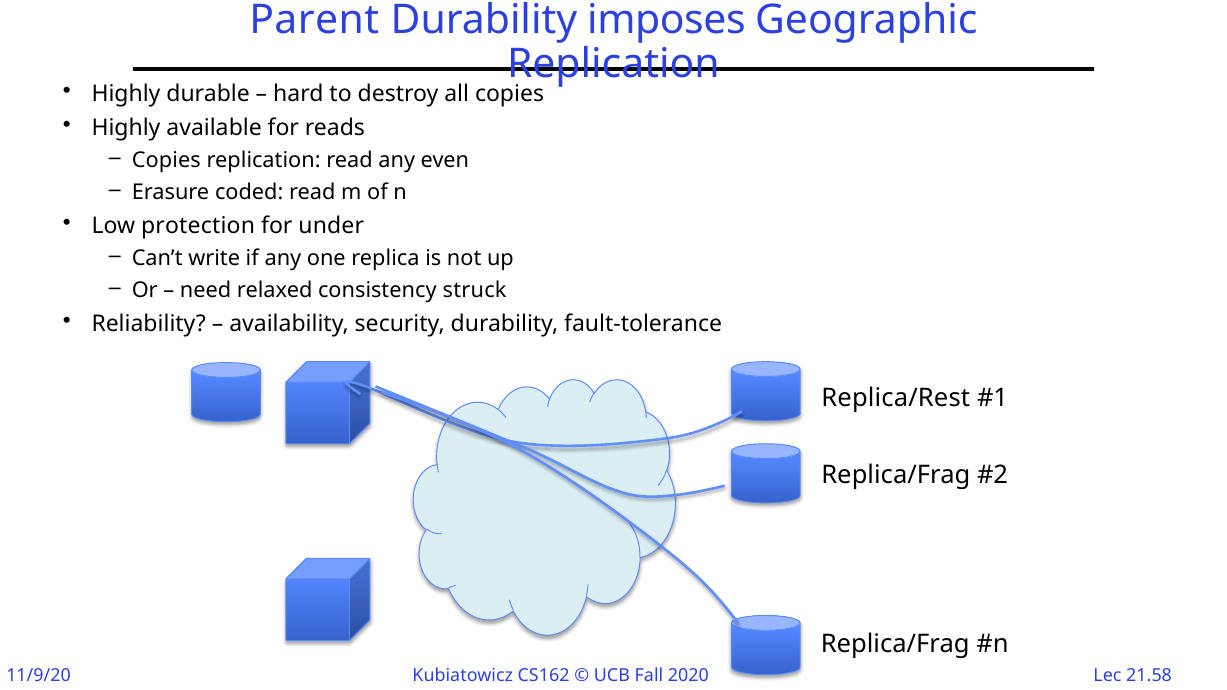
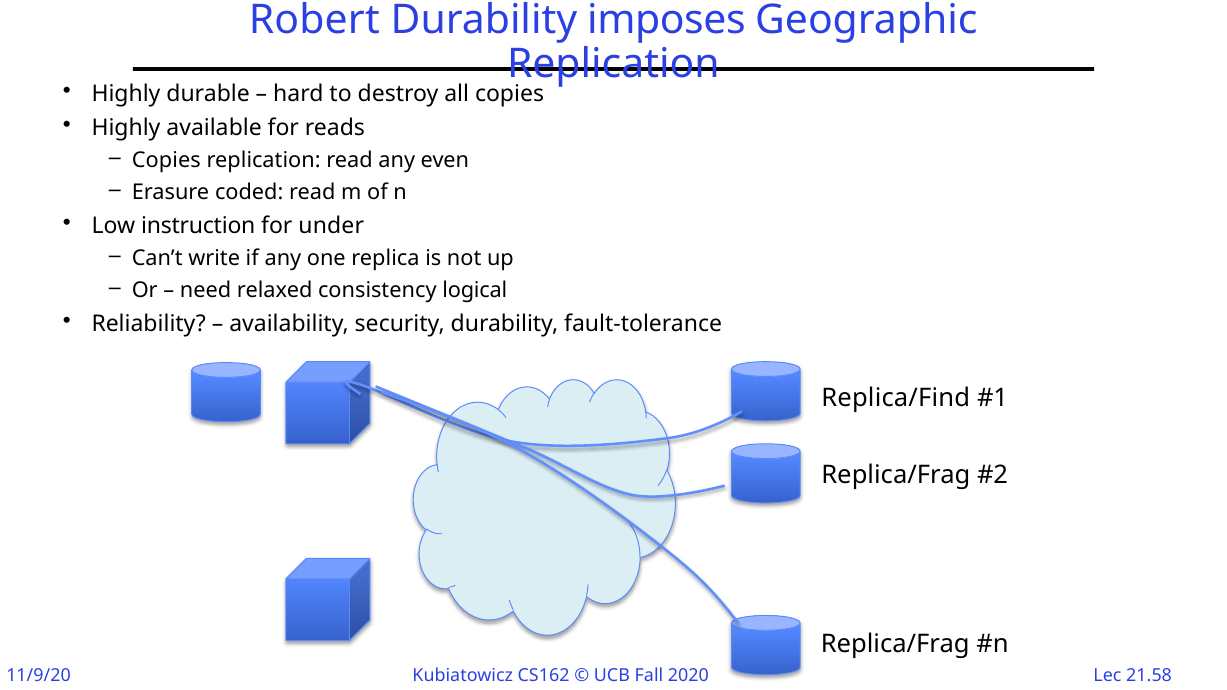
Parent: Parent -> Robert
protection: protection -> instruction
struck: struck -> logical
Replica/Rest: Replica/Rest -> Replica/Find
